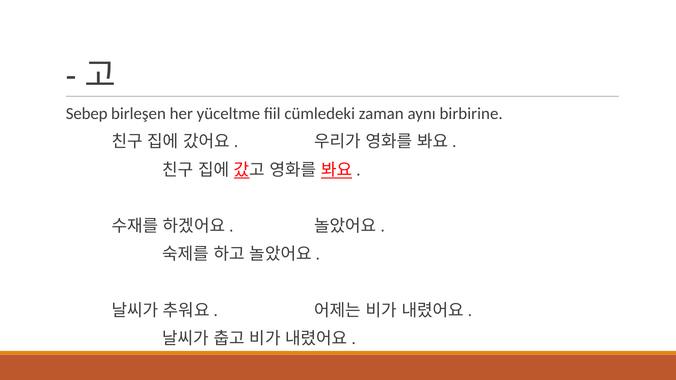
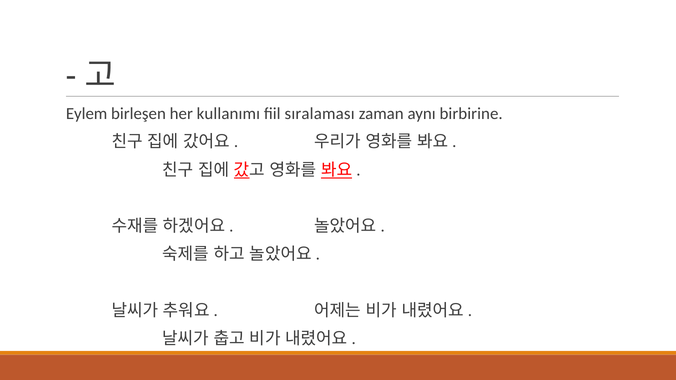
Sebep: Sebep -> Eylem
yüceltme: yüceltme -> kullanımı
cümledeki: cümledeki -> sıralaması
